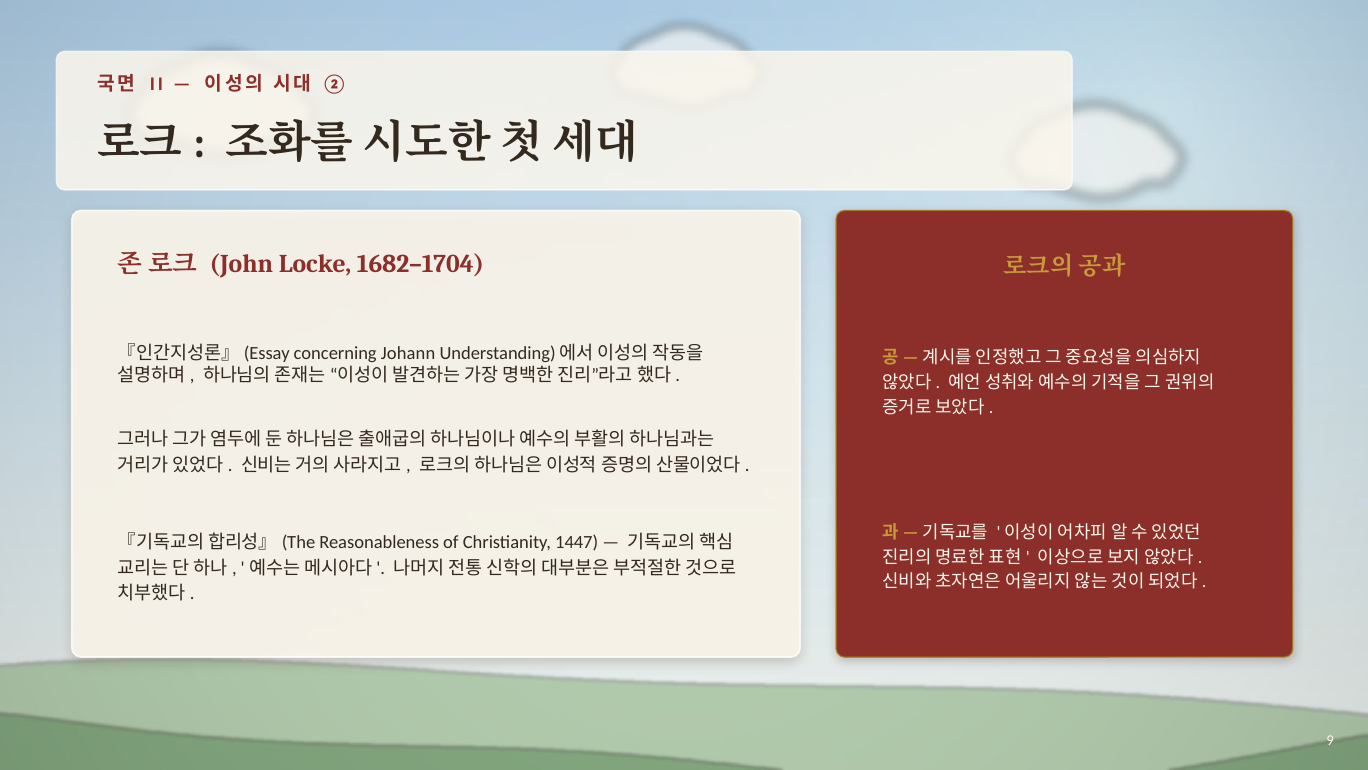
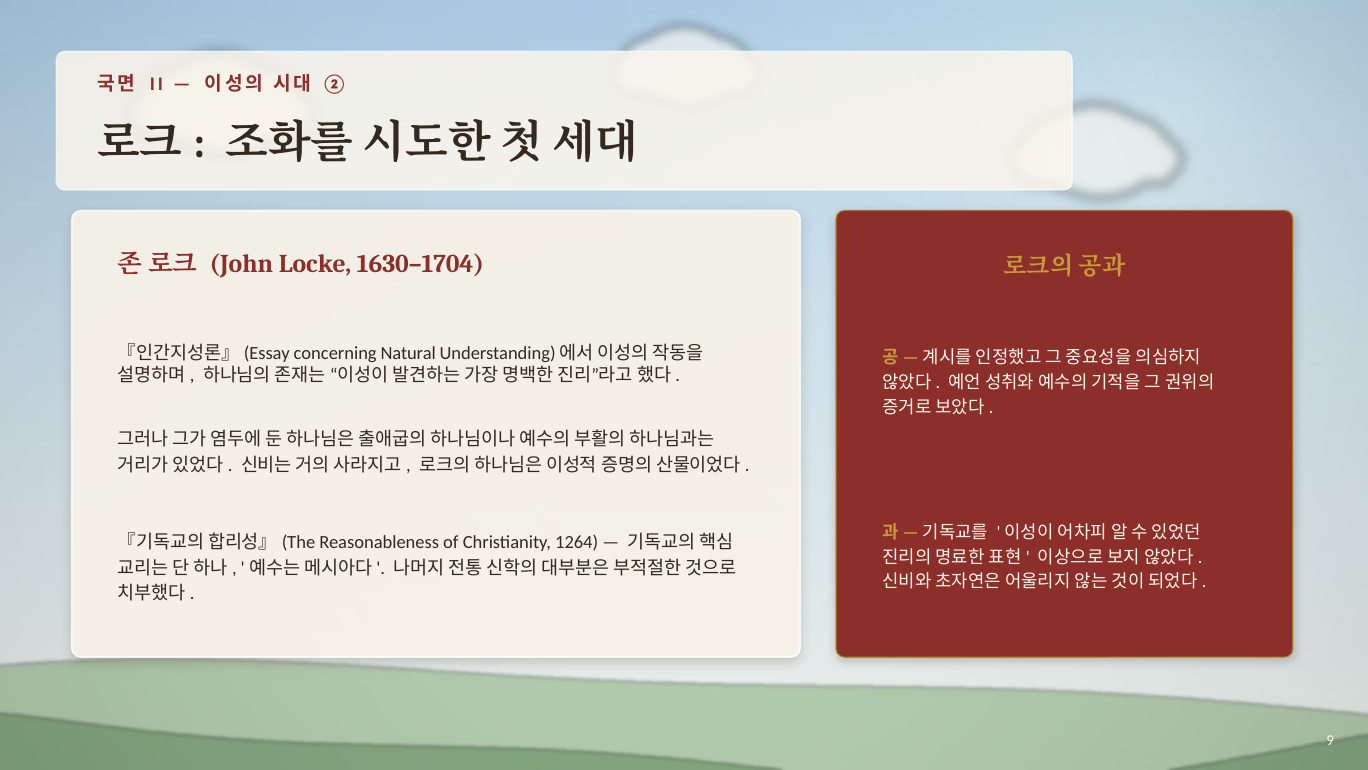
1682–1704: 1682–1704 -> 1630–1704
Johann: Johann -> Natural
1447: 1447 -> 1264
